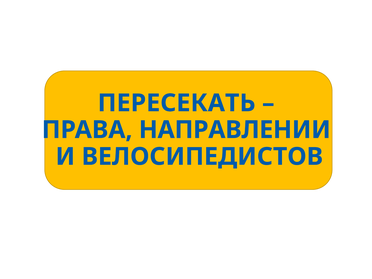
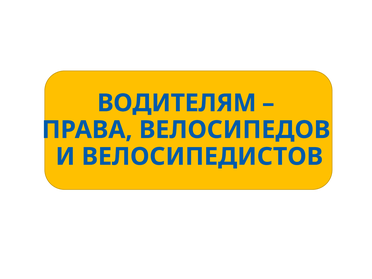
ПЕРЕСЕКАТЬ: ПЕРЕСЕКАТЬ -> ВОДИТЕЛЯМ
НАПРАВЛЕНИИ: НАПРАВЛЕНИИ -> ВЕЛОСИПЕДОВ
